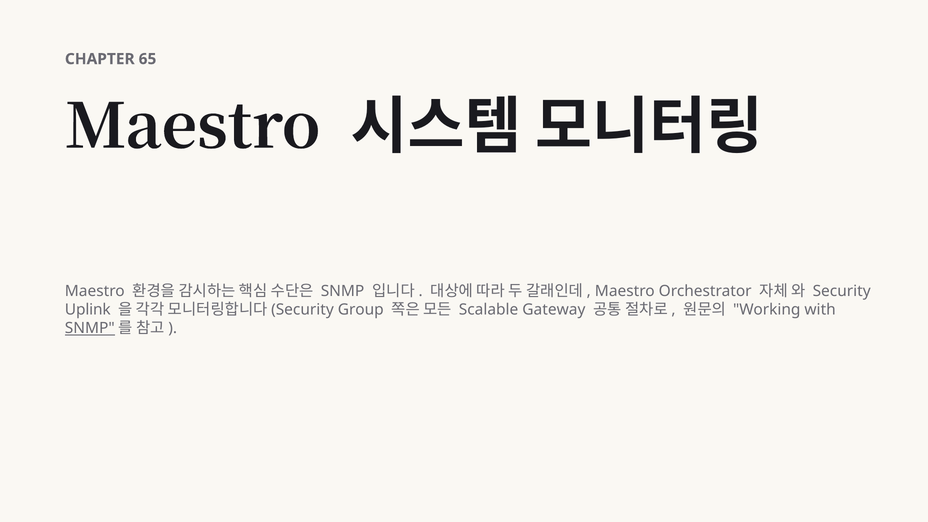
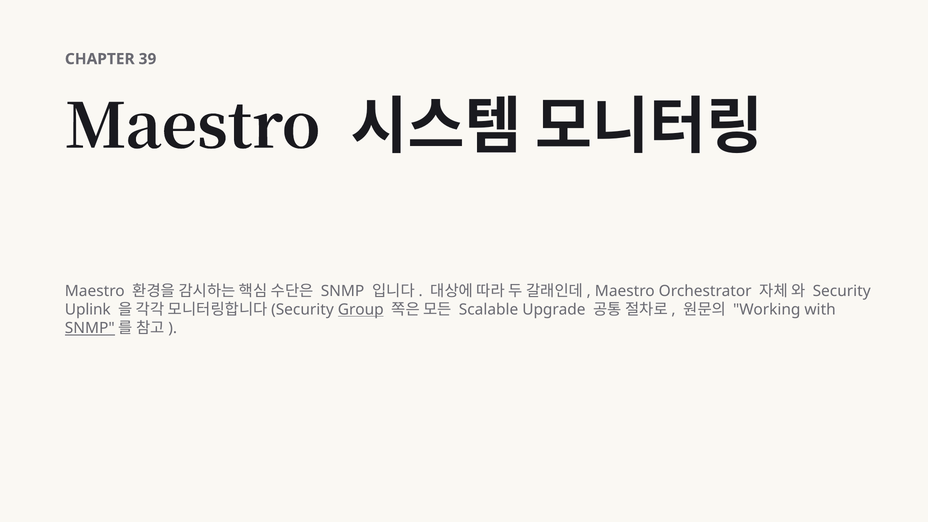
65: 65 -> 39
Group underline: none -> present
Gateway: Gateway -> Upgrade
